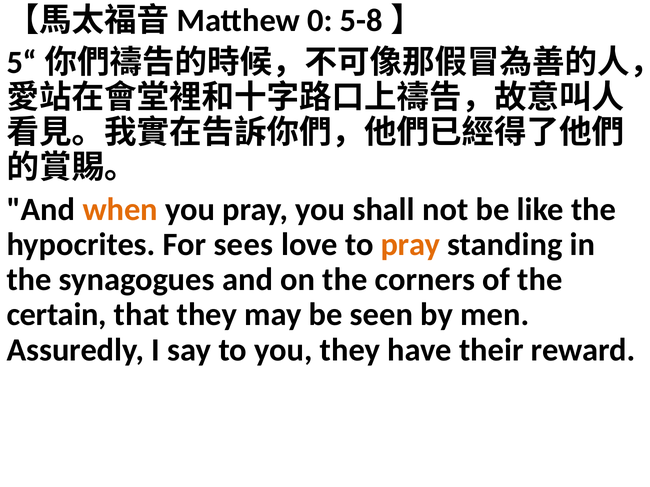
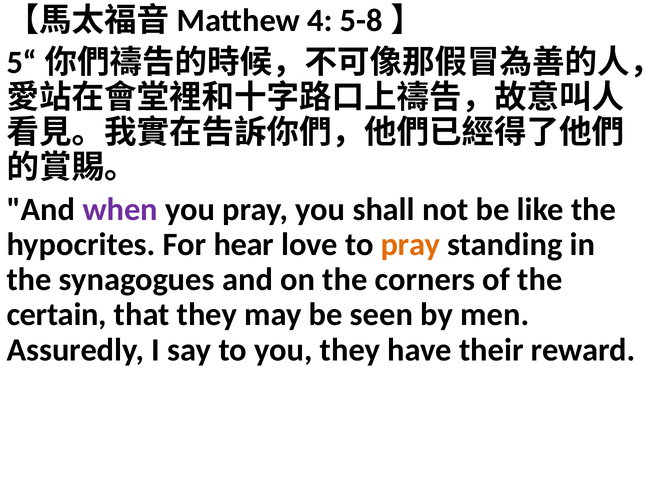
0: 0 -> 4
when colour: orange -> purple
sees: sees -> hear
